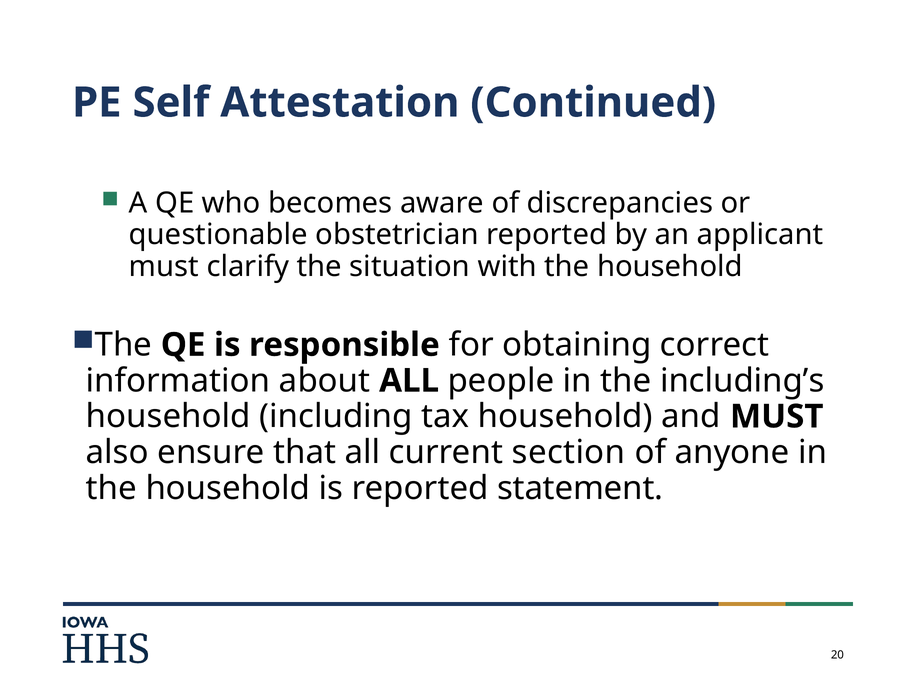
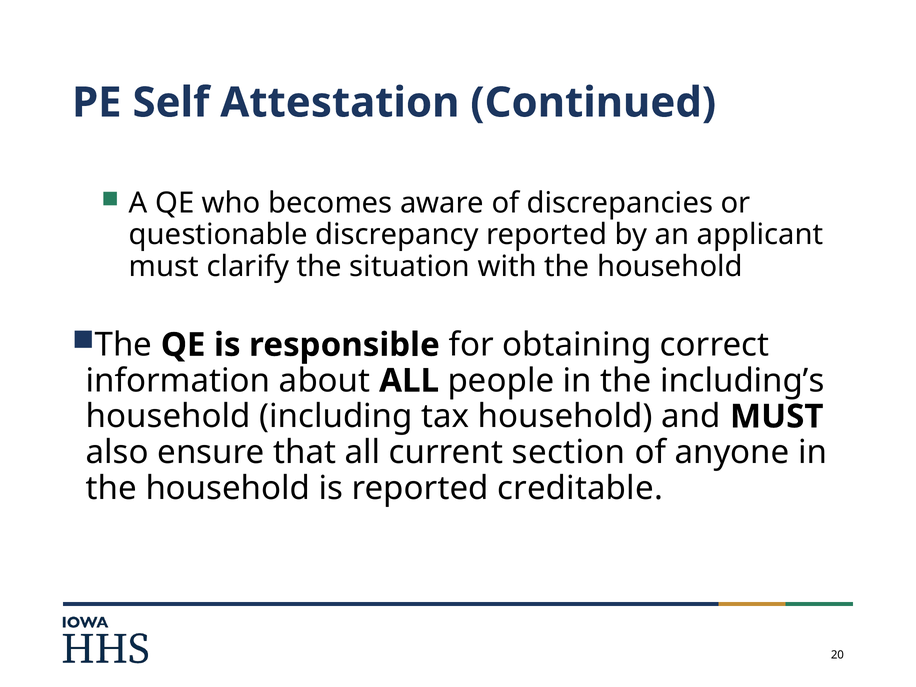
obstetrician: obstetrician -> discrepancy
statement: statement -> creditable
